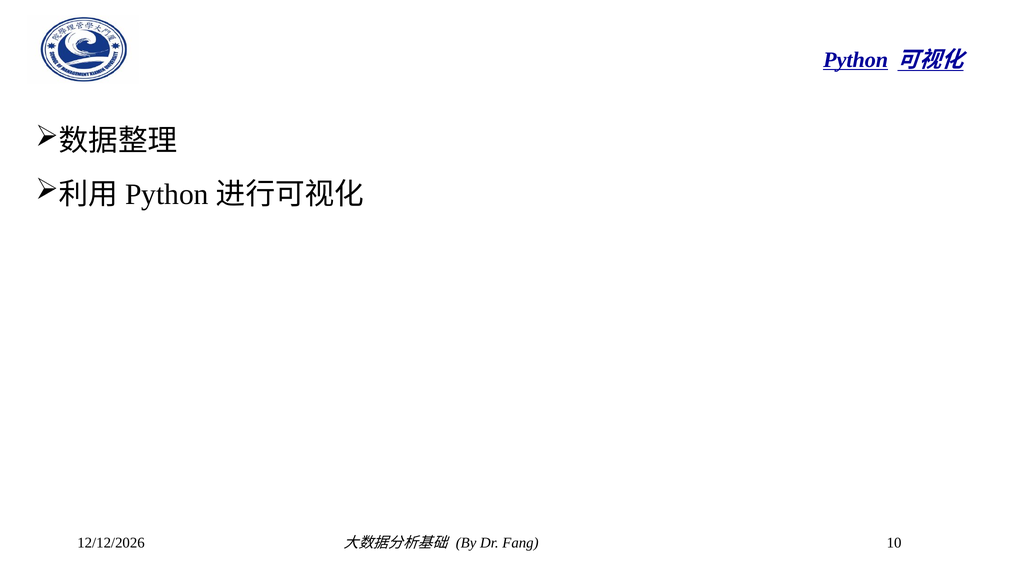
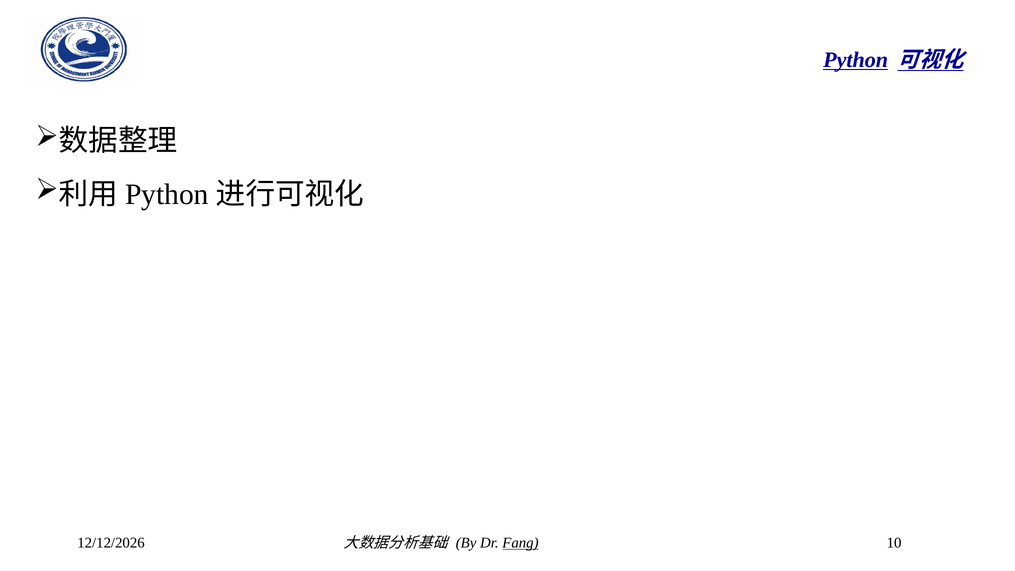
Fang underline: none -> present
